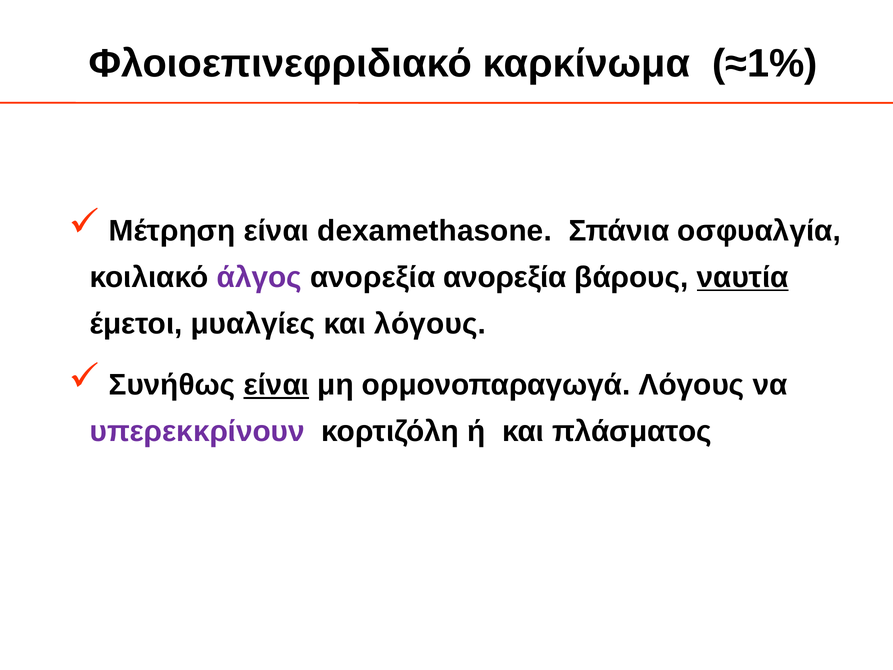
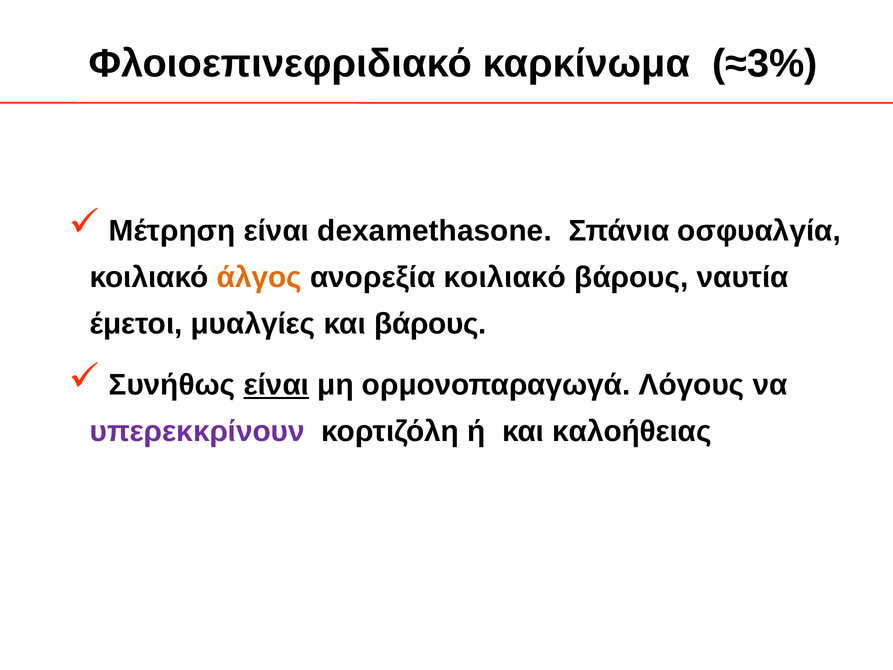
≈1%: ≈1% -> ≈3%
άλγος colour: purple -> orange
ανορεξία ανορεξία: ανορεξία -> κοιλιακό
ναυτία underline: present -> none
και λόγους: λόγους -> βάρους
πλάσματος: πλάσματος -> καλοήθειας
